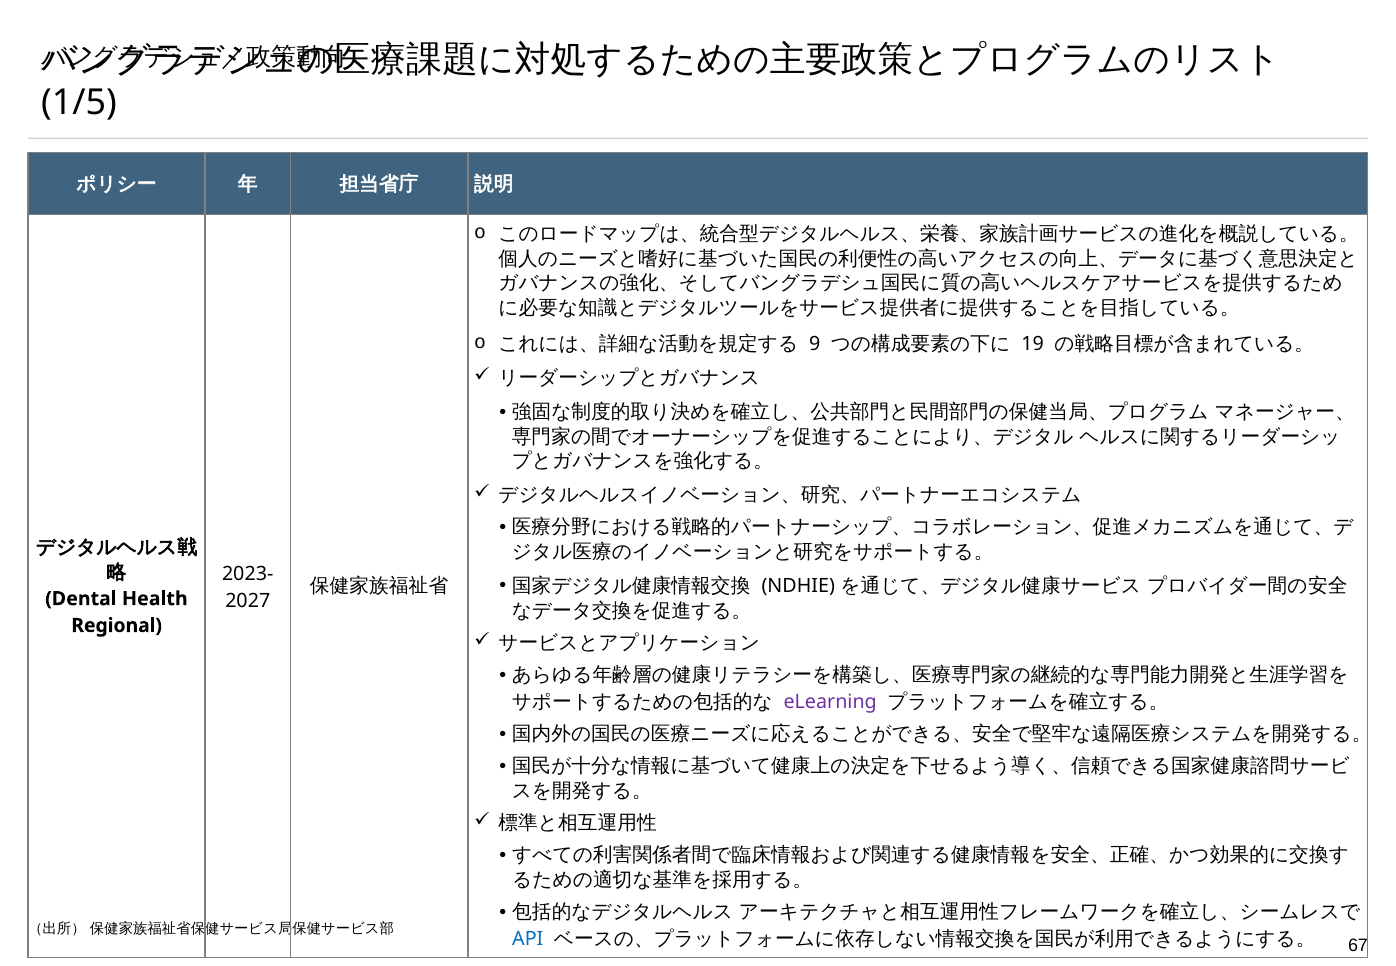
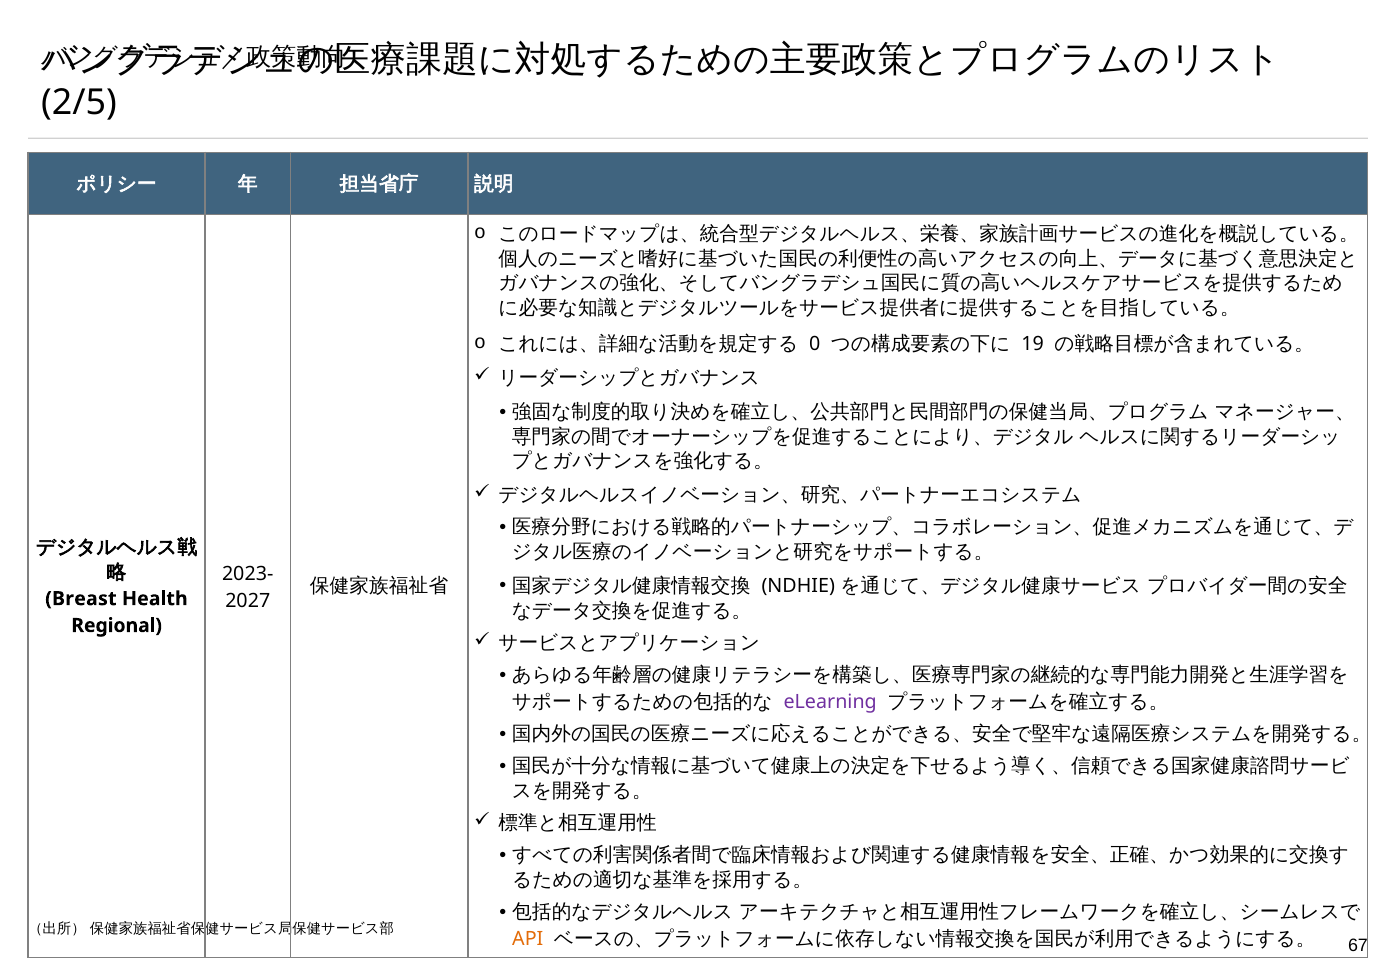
1/5: 1/5 -> 2/5
9: 9 -> 0
Dental: Dental -> Breast
API colour: blue -> orange
